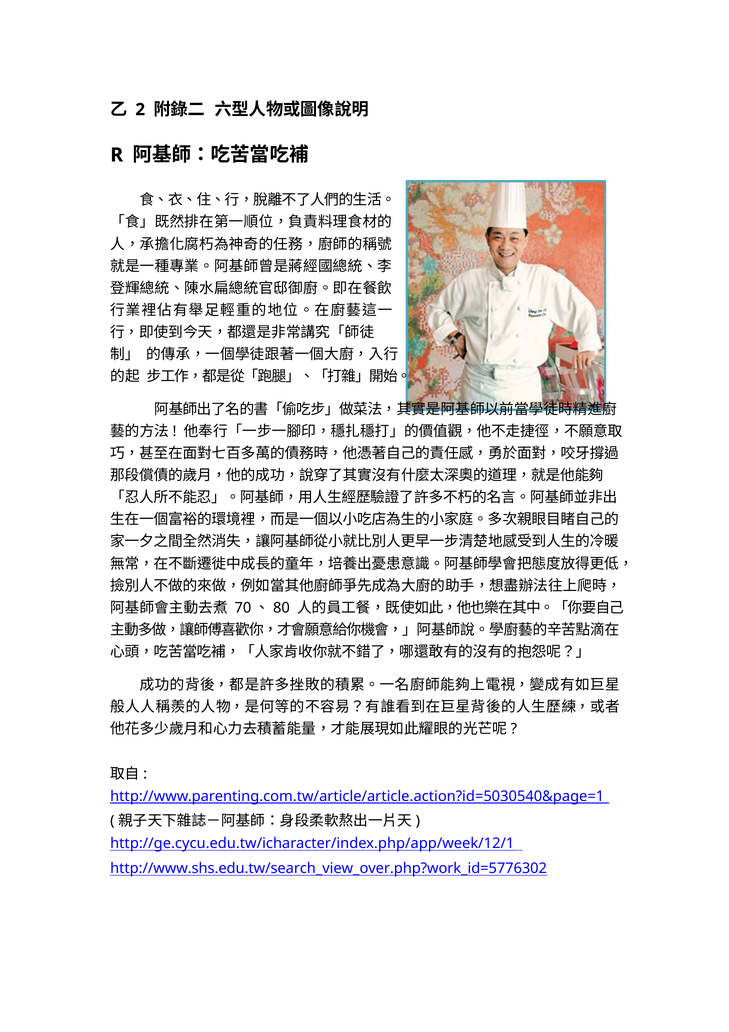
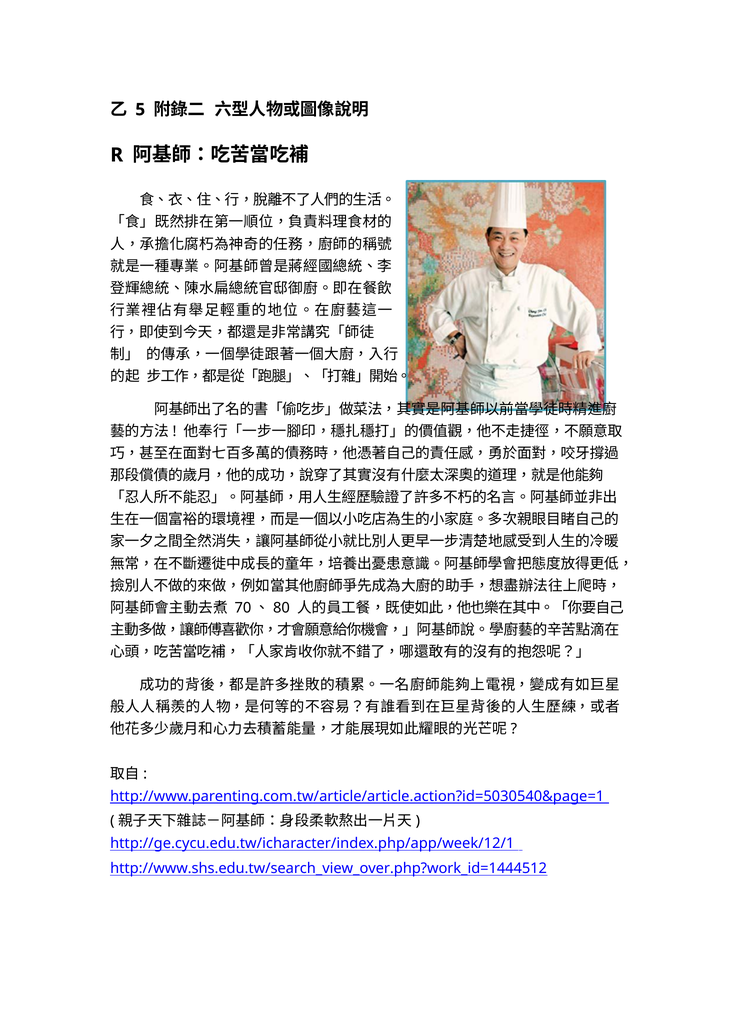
2: 2 -> 5
http://www.shs.edu.tw/search_view_over.php?work_id=5776302: http://www.shs.edu.tw/search_view_over.php?work_id=5776302 -> http://www.shs.edu.tw/search_view_over.php?work_id=1444512
